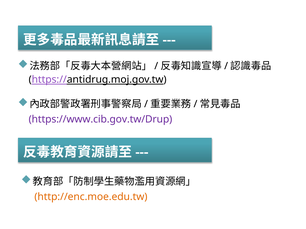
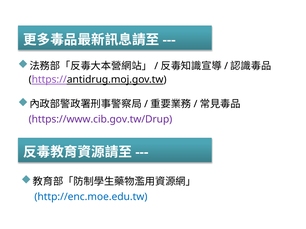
http://enc.moe.edu.tw colour: orange -> blue
